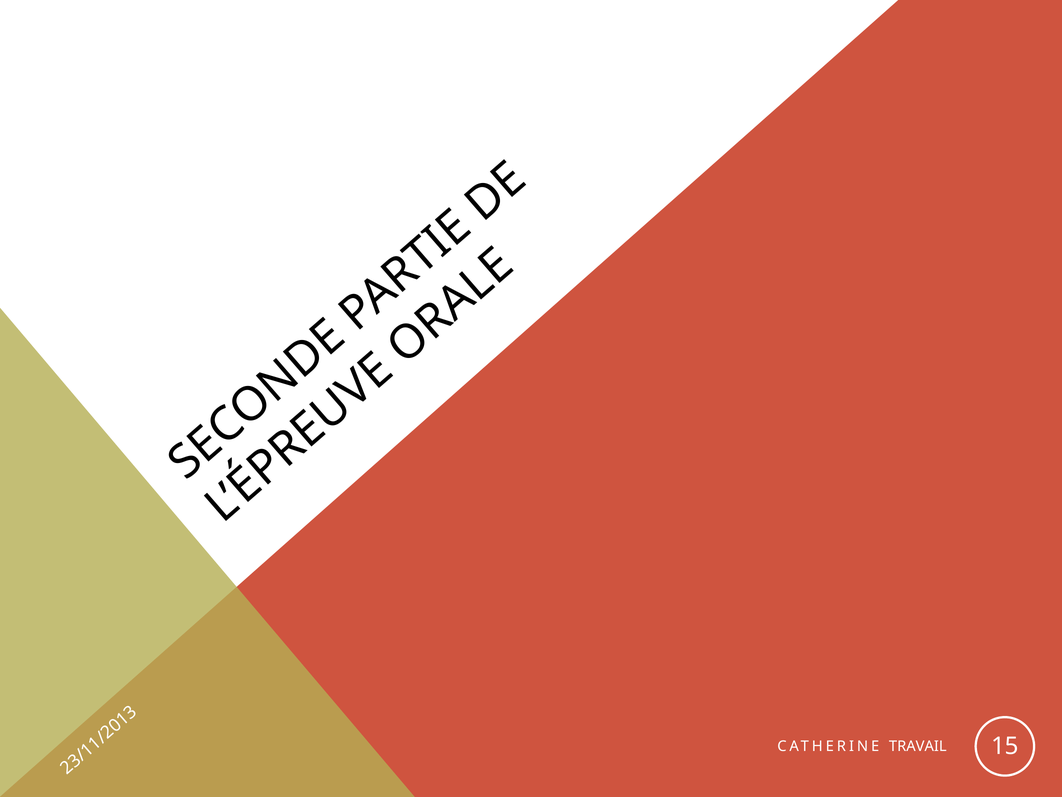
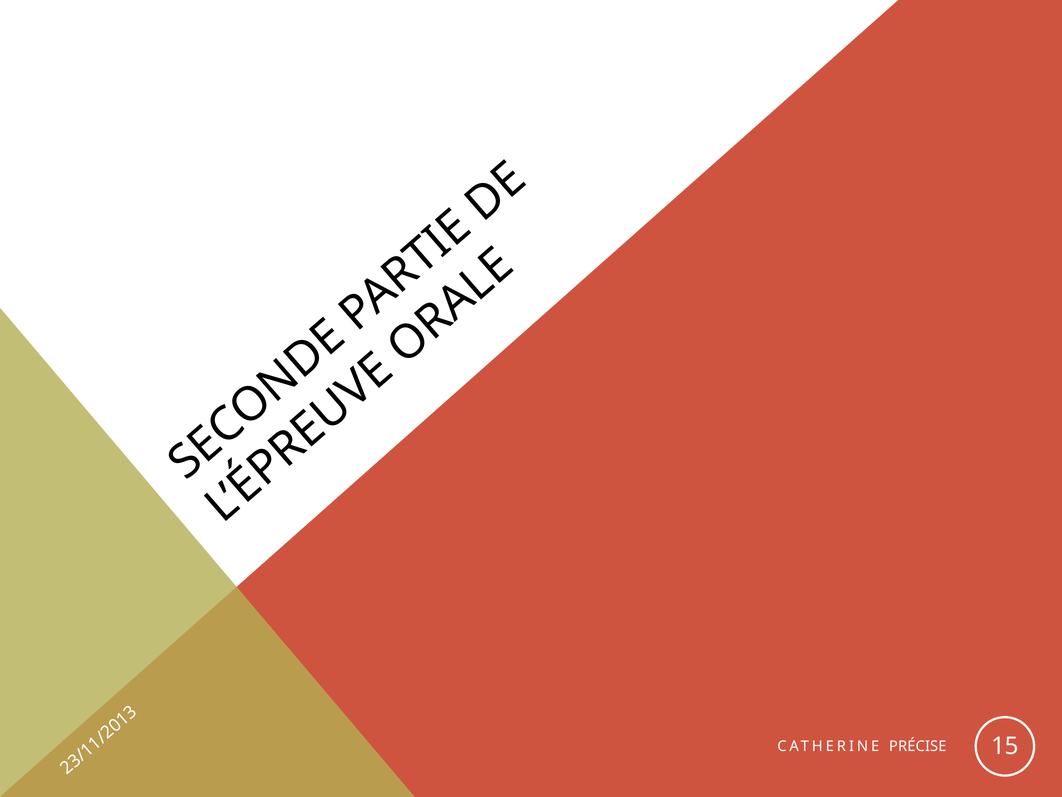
TRAVAIL: TRAVAIL -> PRÉCISE
